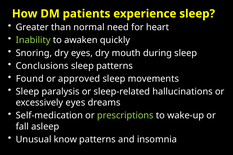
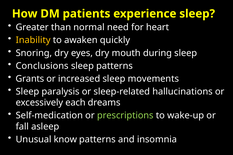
Inability colour: light green -> yellow
Found: Found -> Grants
approved: approved -> increased
excessively eyes: eyes -> each
